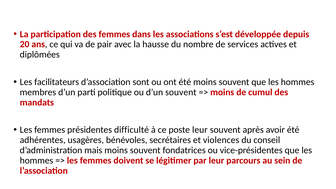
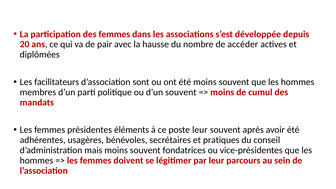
services: services -> accéder
difficulté: difficulté -> éléments
violences: violences -> pratiques
